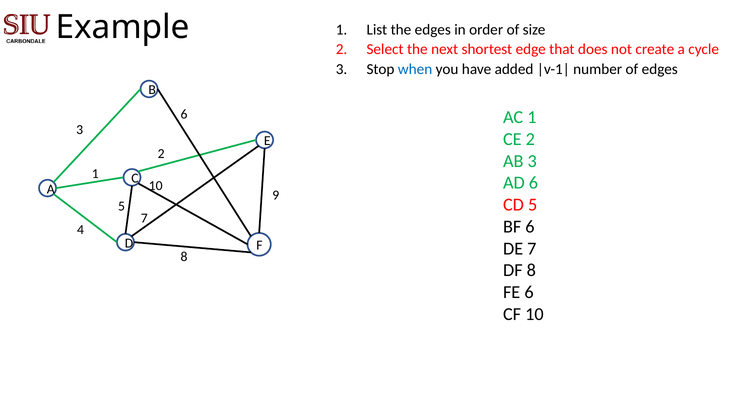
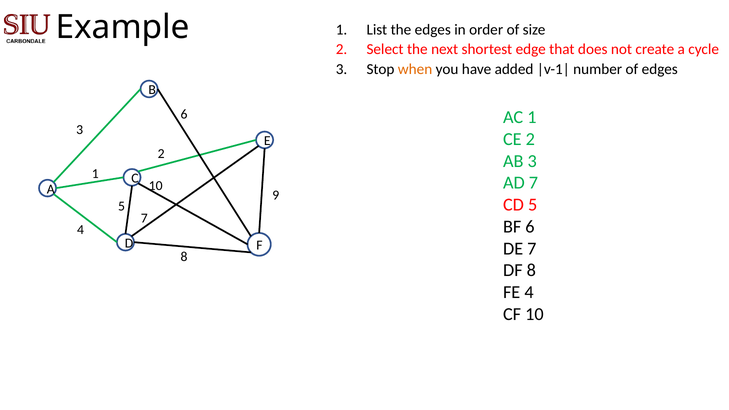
when colour: blue -> orange
AD 6: 6 -> 7
FE 6: 6 -> 4
